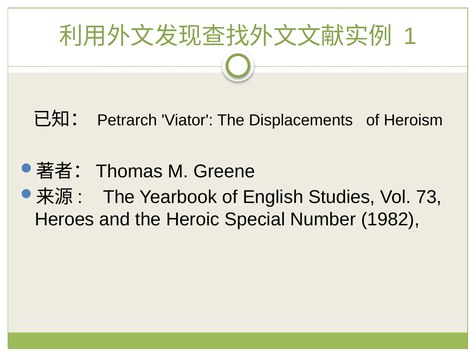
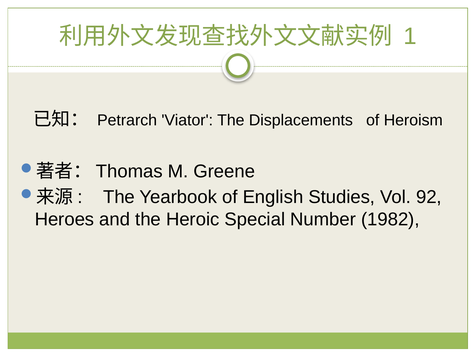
73: 73 -> 92
